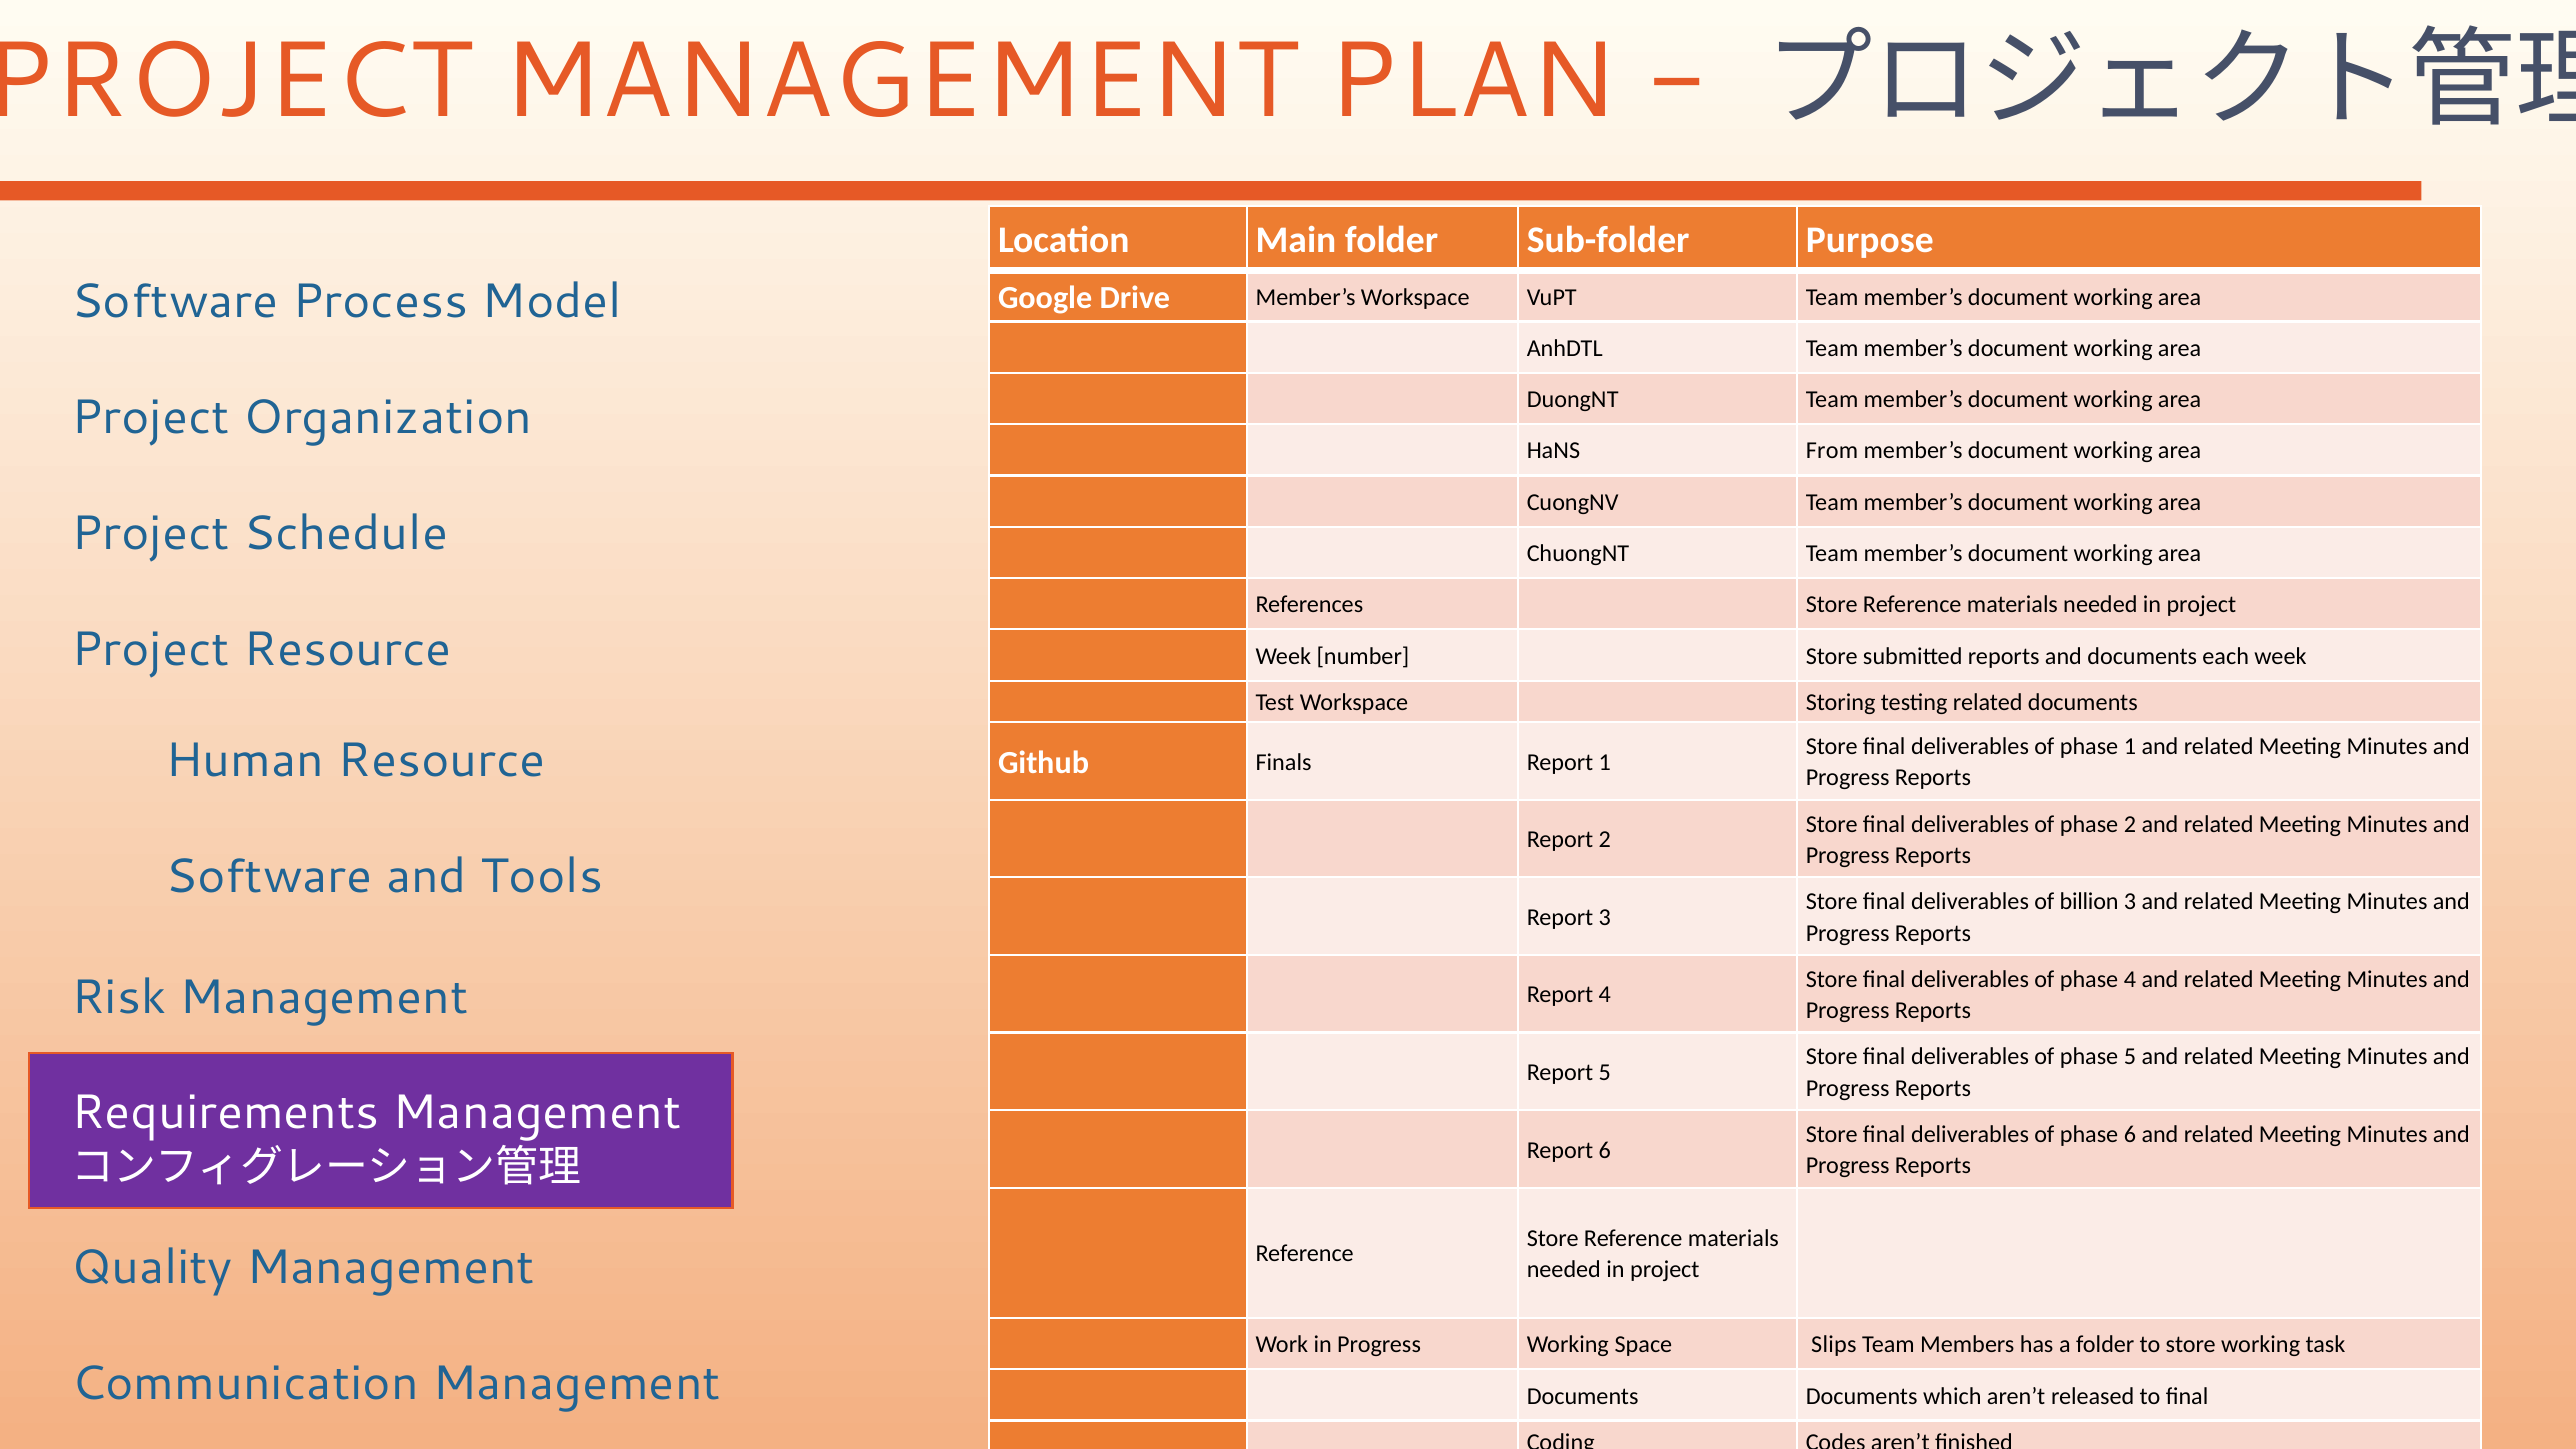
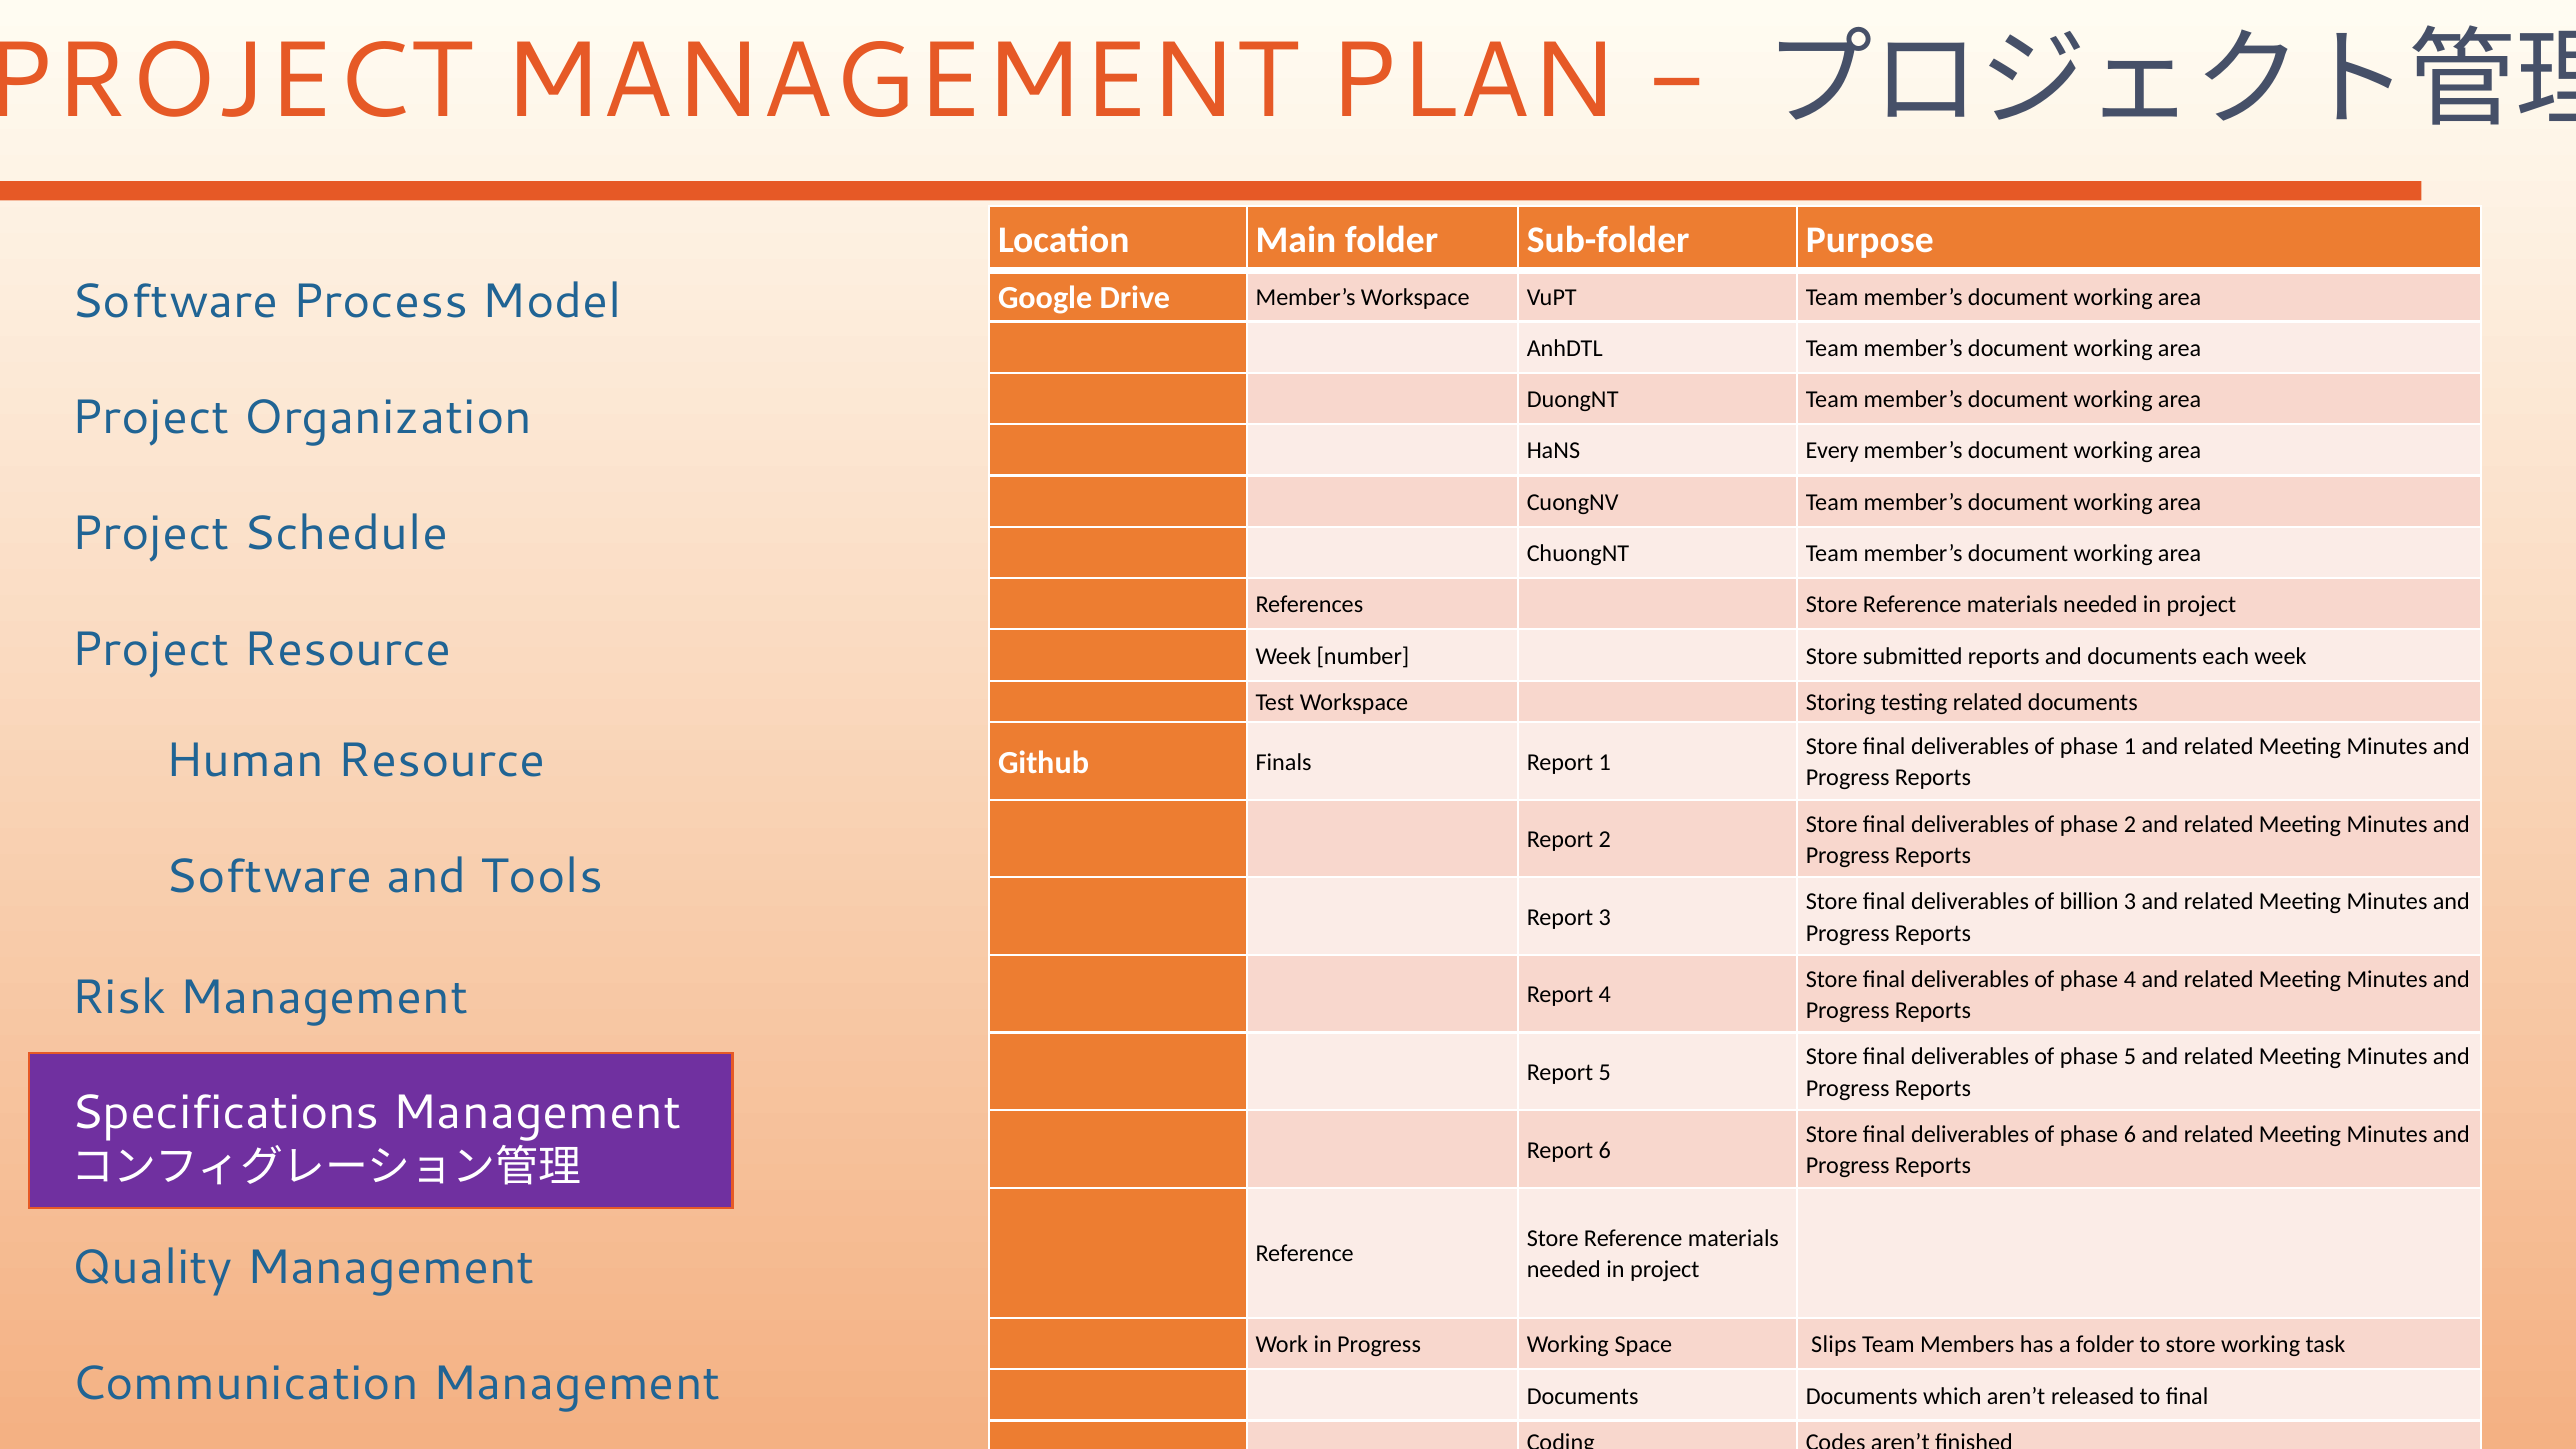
From: From -> Every
Requirements: Requirements -> Specifications
